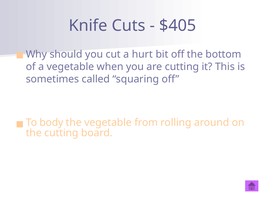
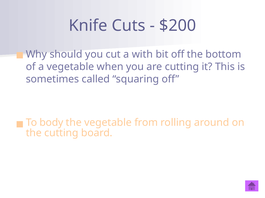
$405: $405 -> $200
hurt: hurt -> with
